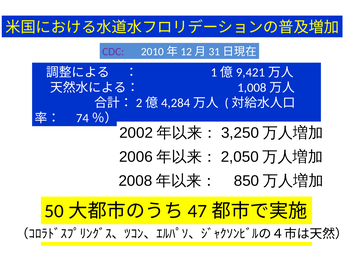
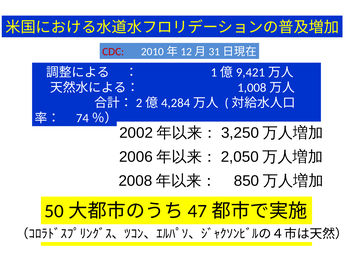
CDC colour: purple -> red
